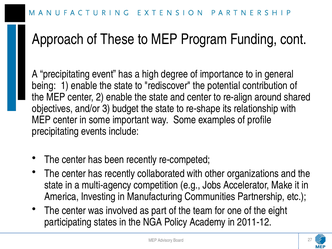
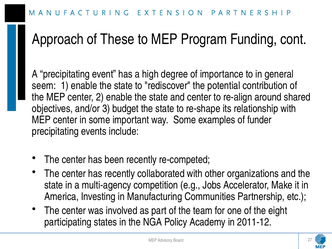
being: being -> seem
profile: profile -> funder
